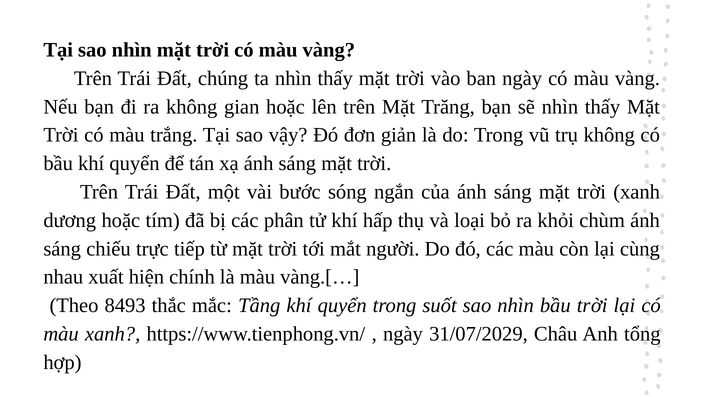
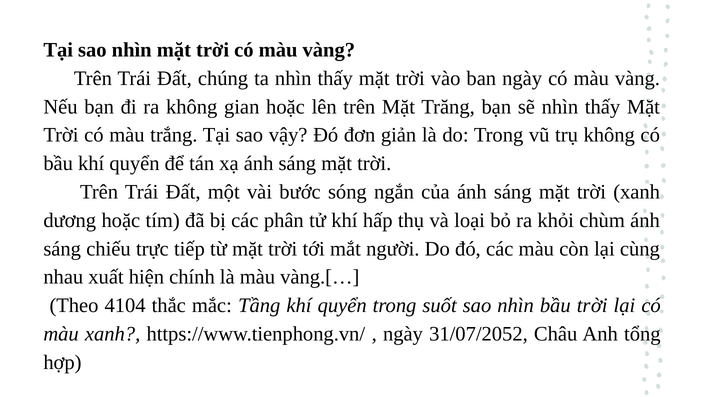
8493: 8493 -> 4104
31/07/2029: 31/07/2029 -> 31/07/2052
